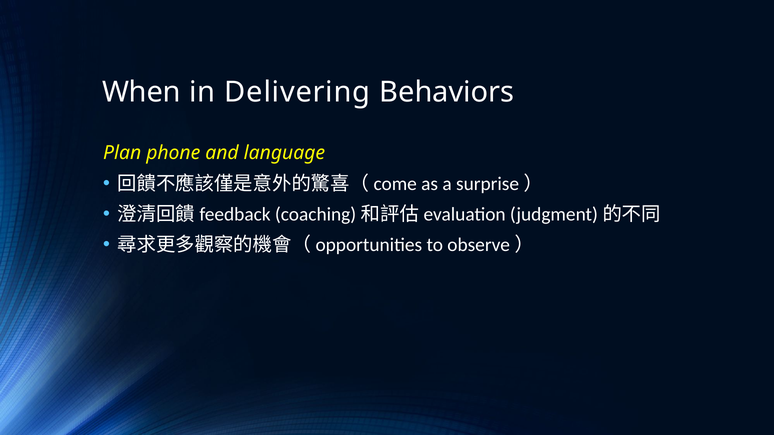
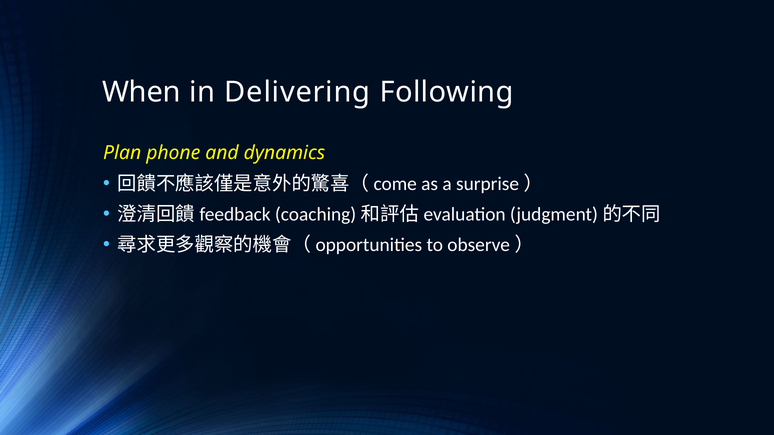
Behaviors: Behaviors -> Following
language: language -> dynamics
